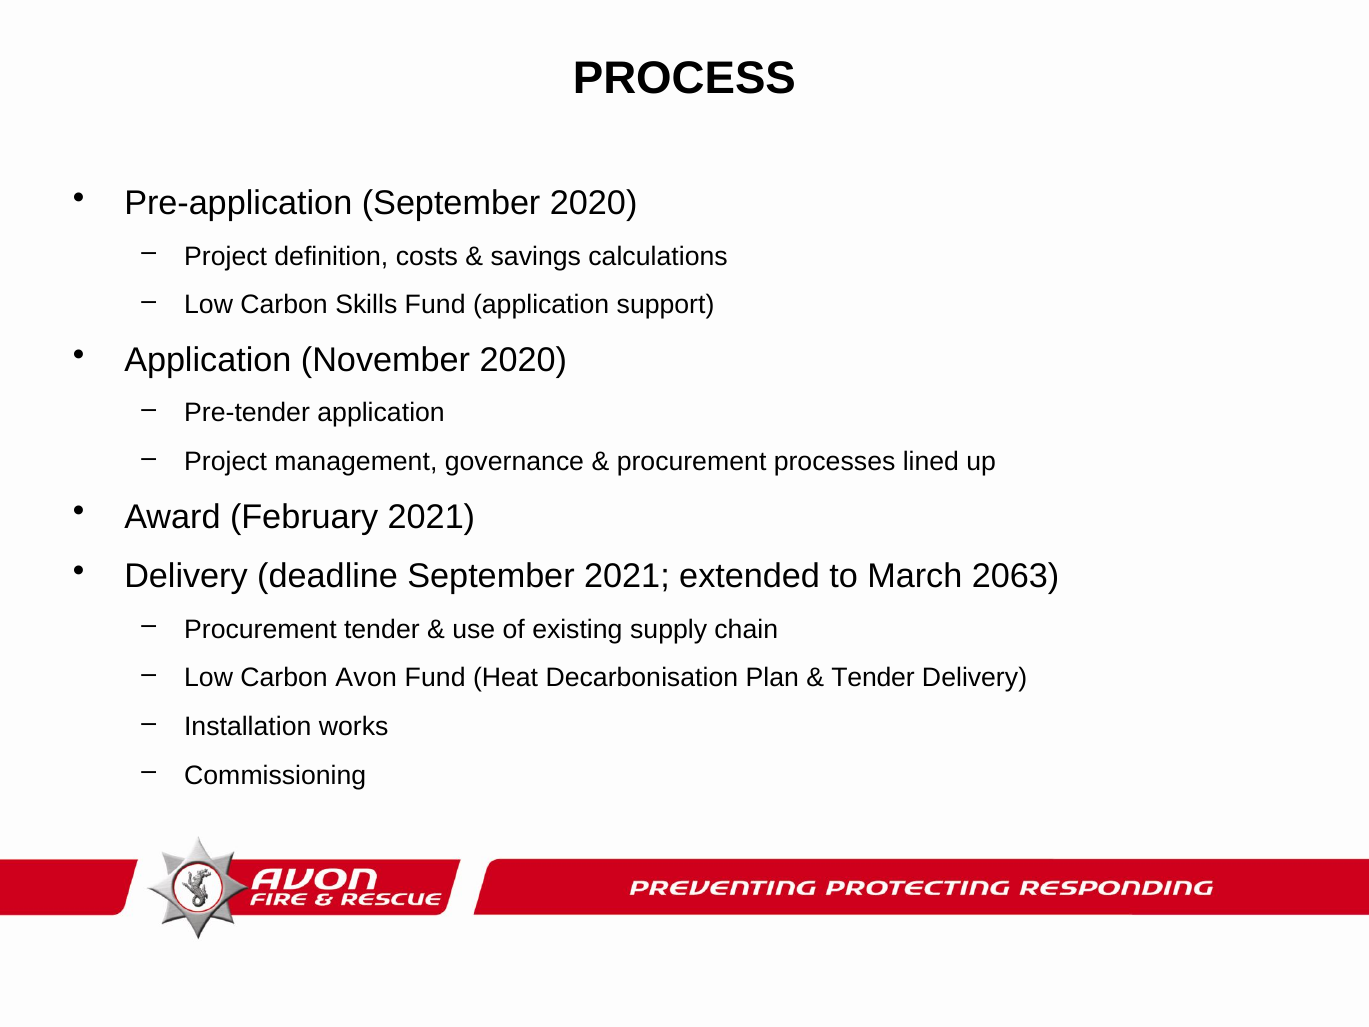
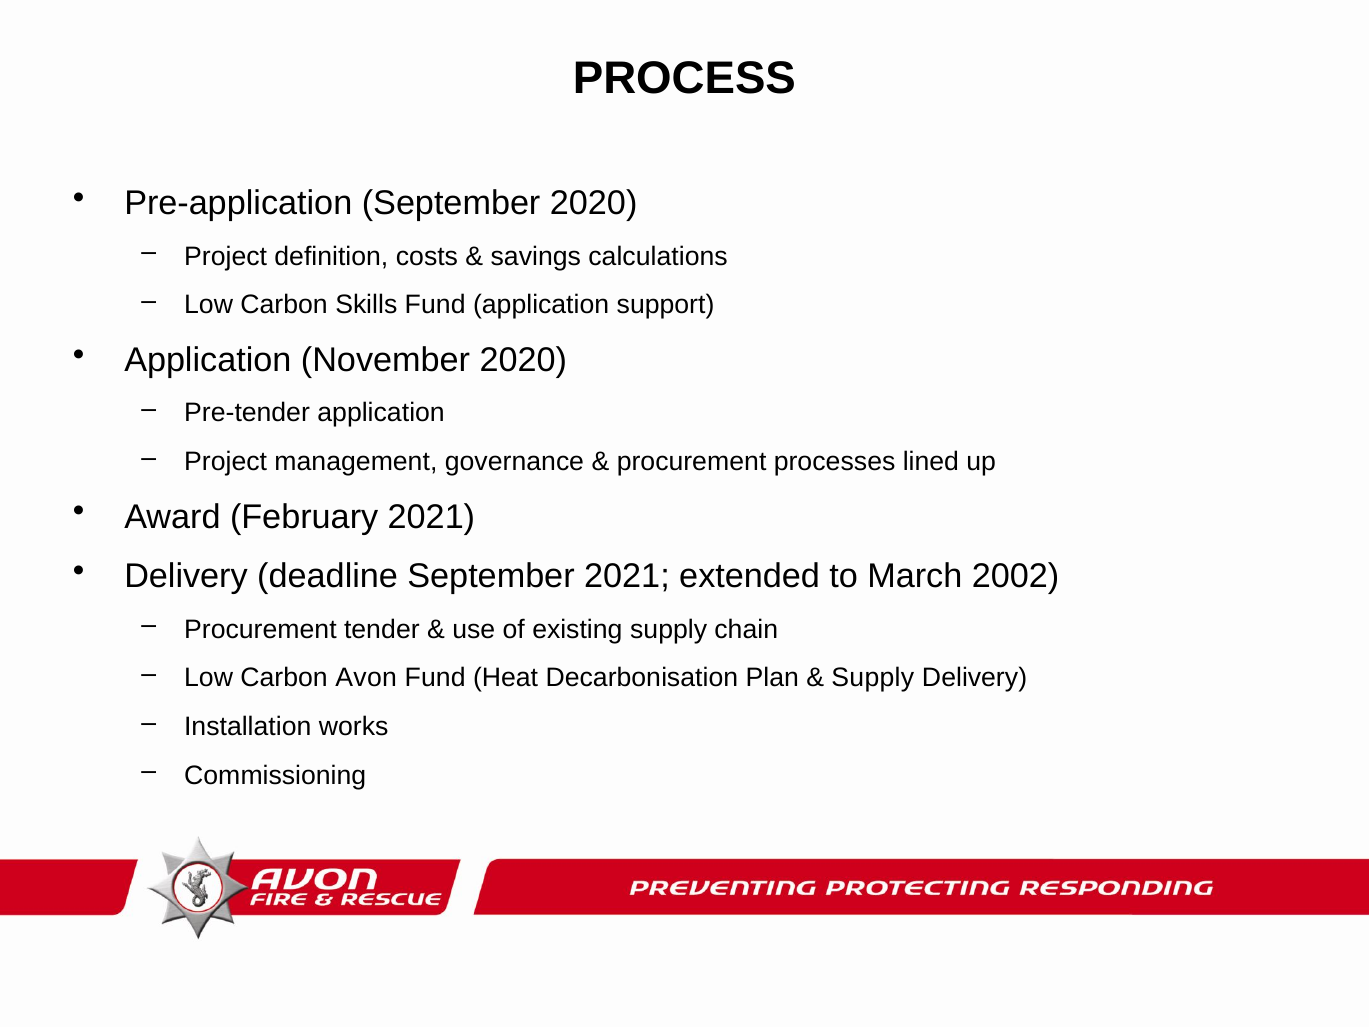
2063: 2063 -> 2002
Tender at (873, 678): Tender -> Supply
